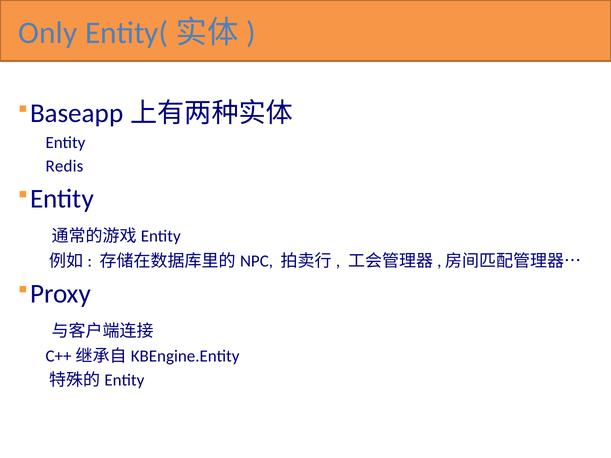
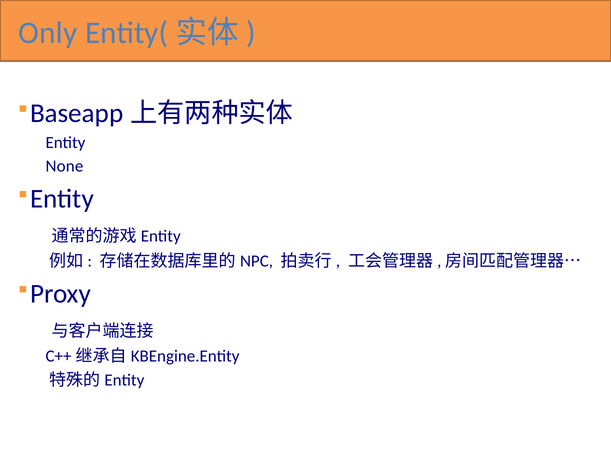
Redis: Redis -> None
